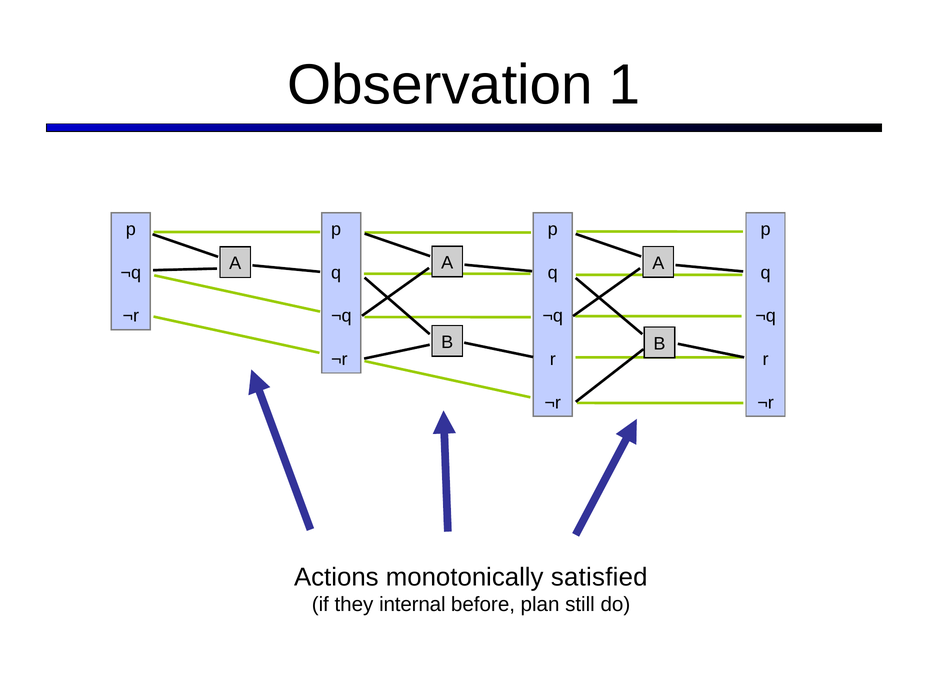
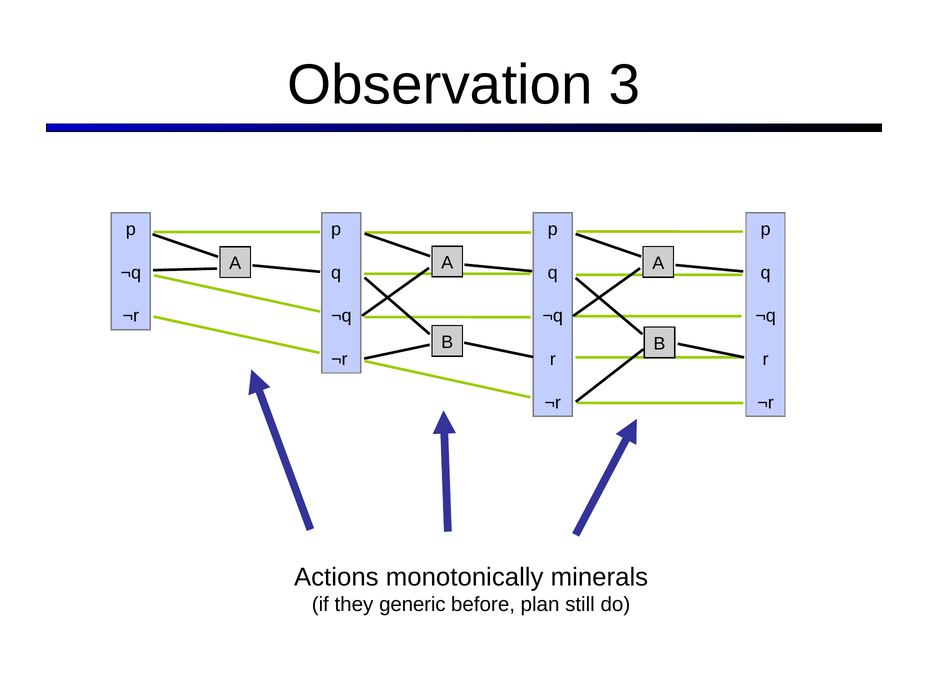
1: 1 -> 3
satisfied: satisfied -> minerals
internal: internal -> generic
